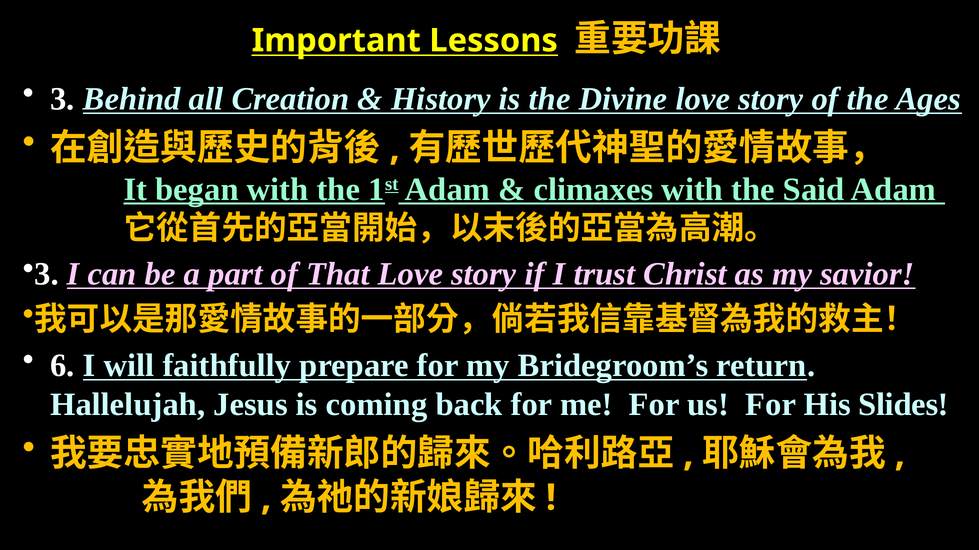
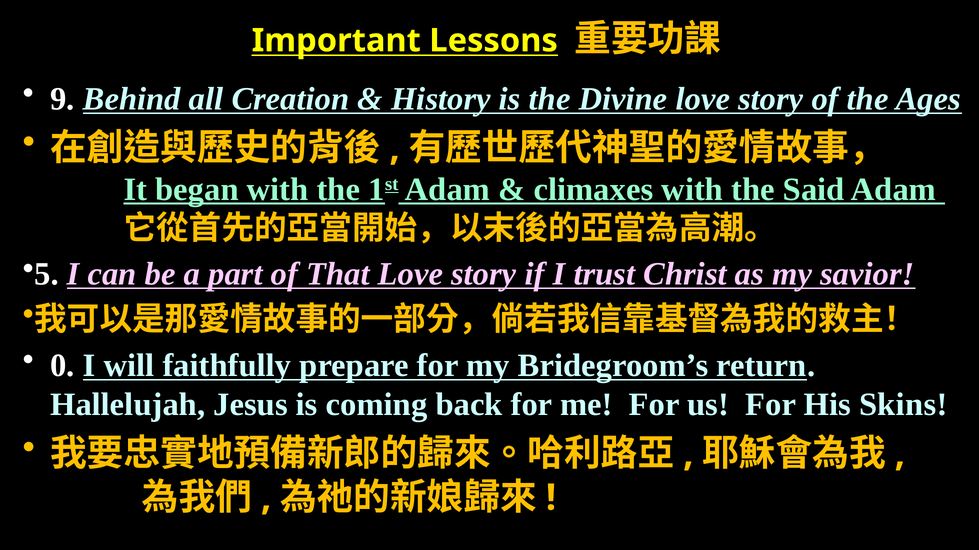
3 at (62, 99): 3 -> 9
3 at (46, 274): 3 -> 5
6: 6 -> 0
Slides: Slides -> Skins
